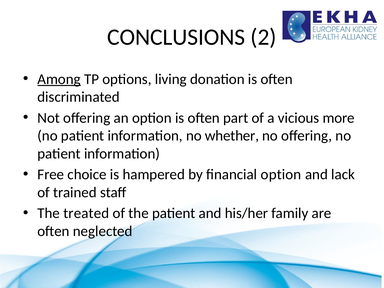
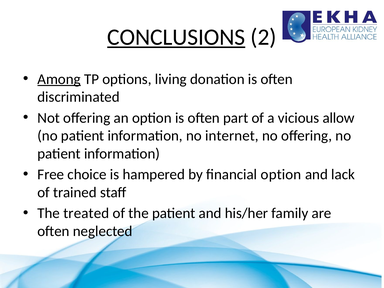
CONCLUSIONS underline: none -> present
more: more -> allow
whether: whether -> internet
